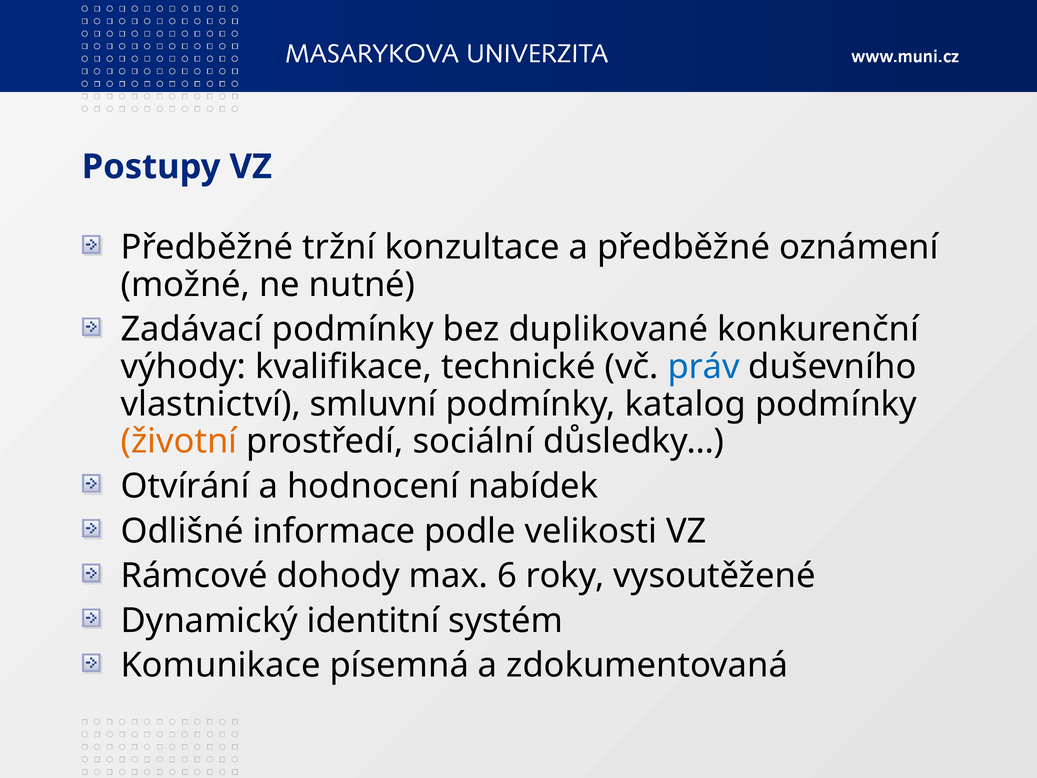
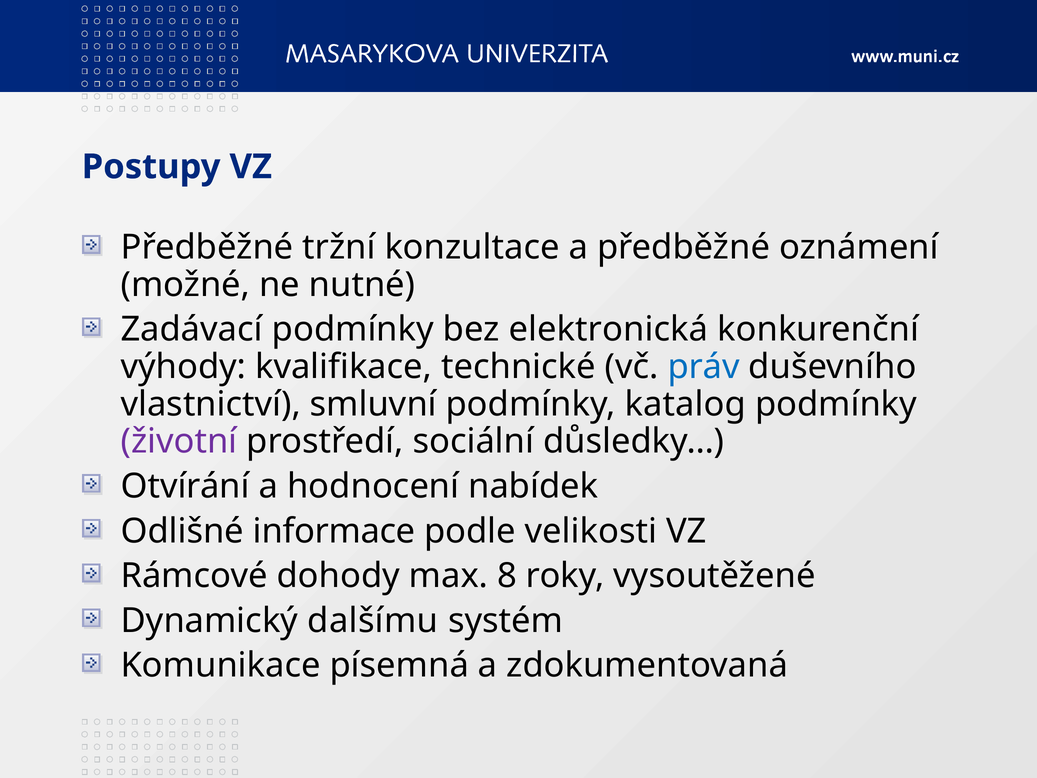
duplikované: duplikované -> elektronická
životní colour: orange -> purple
6: 6 -> 8
identitní: identitní -> dalšímu
